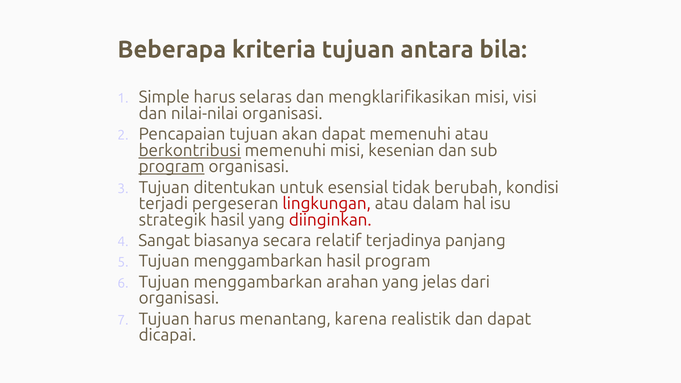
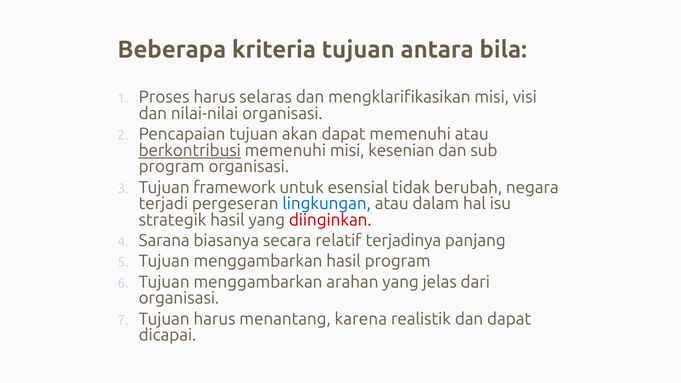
Simple: Simple -> Proses
program at (172, 167) underline: present -> none
ditentukan: ditentukan -> framework
kondisi: kondisi -> negara
lingkungan colour: red -> blue
Sangat: Sangat -> Sarana
